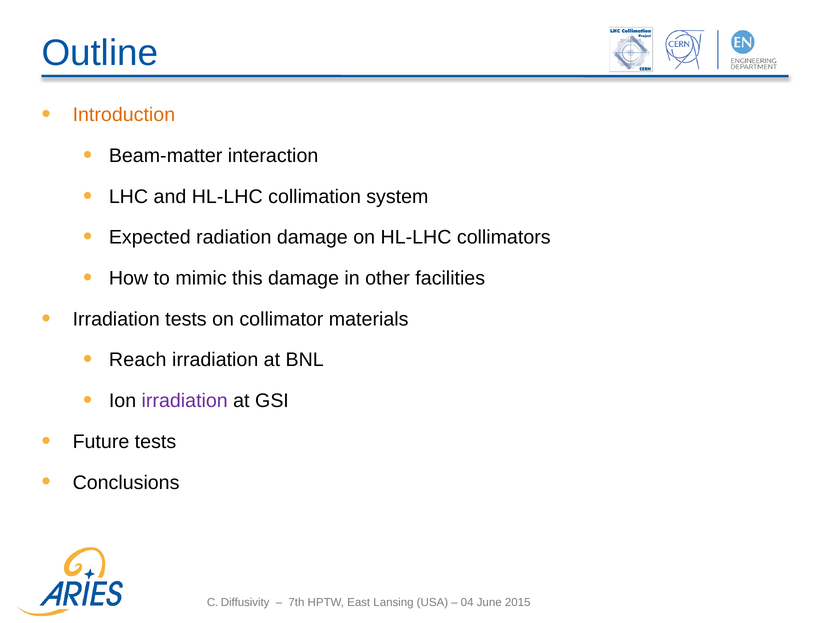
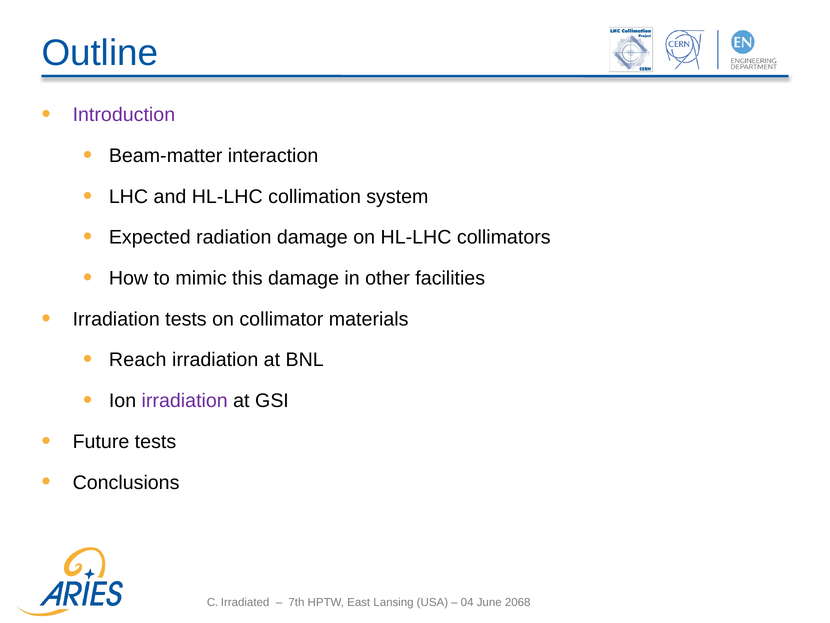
Introduction colour: orange -> purple
Diffusivity: Diffusivity -> Irradiated
2015: 2015 -> 2068
